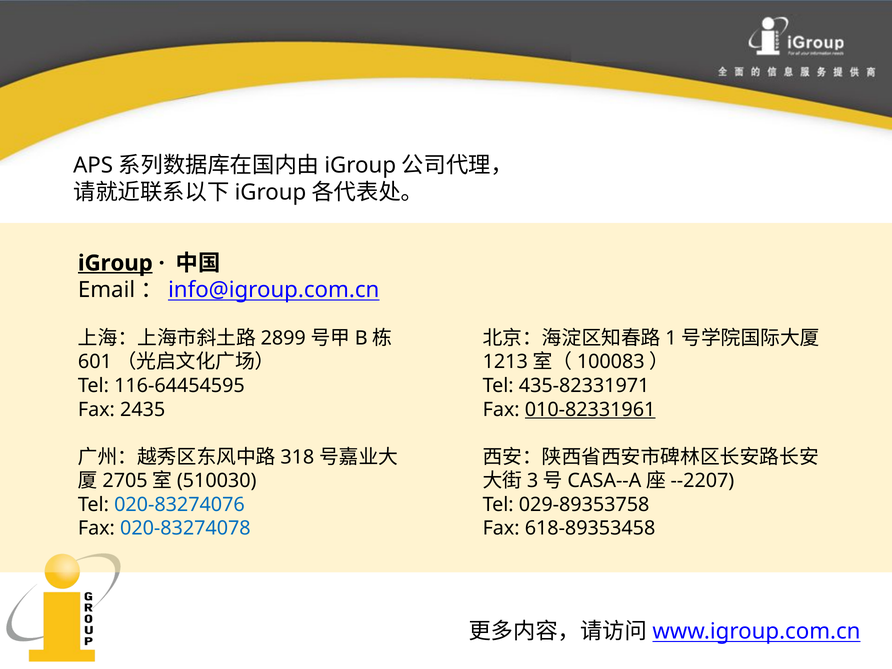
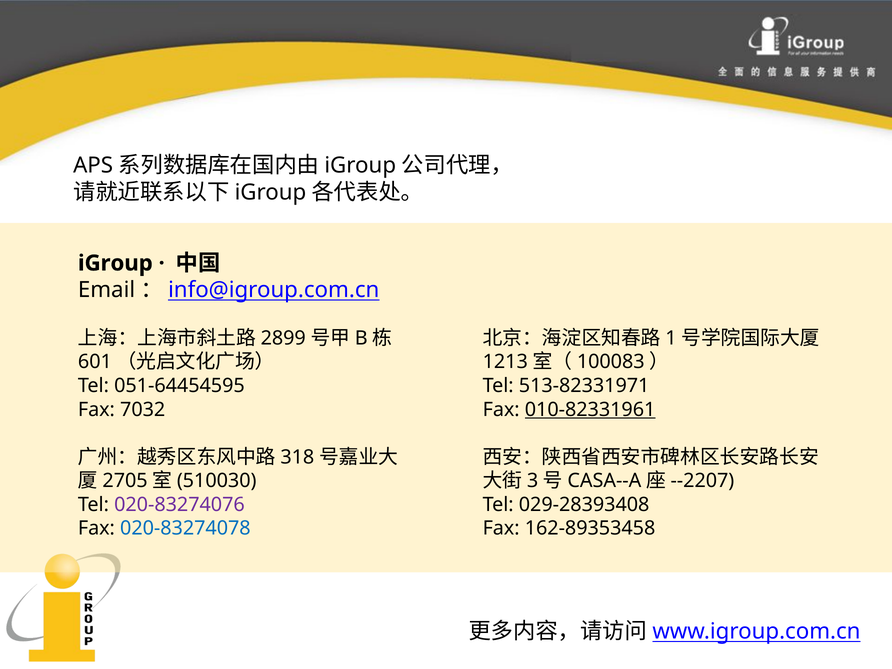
iGroup underline: present -> none
116-64454595: 116-64454595 -> 051-64454595
435-82331971: 435-82331971 -> 513-82331971
2435: 2435 -> 7032
020-83274076 colour: blue -> purple
029-89353758: 029-89353758 -> 029-28393408
618-89353458: 618-89353458 -> 162-89353458
